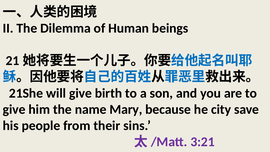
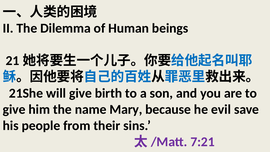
city: city -> evil
3:21: 3:21 -> 7:21
